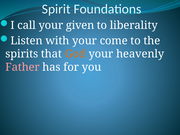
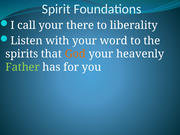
given: given -> there
come: come -> word
Father colour: pink -> light green
